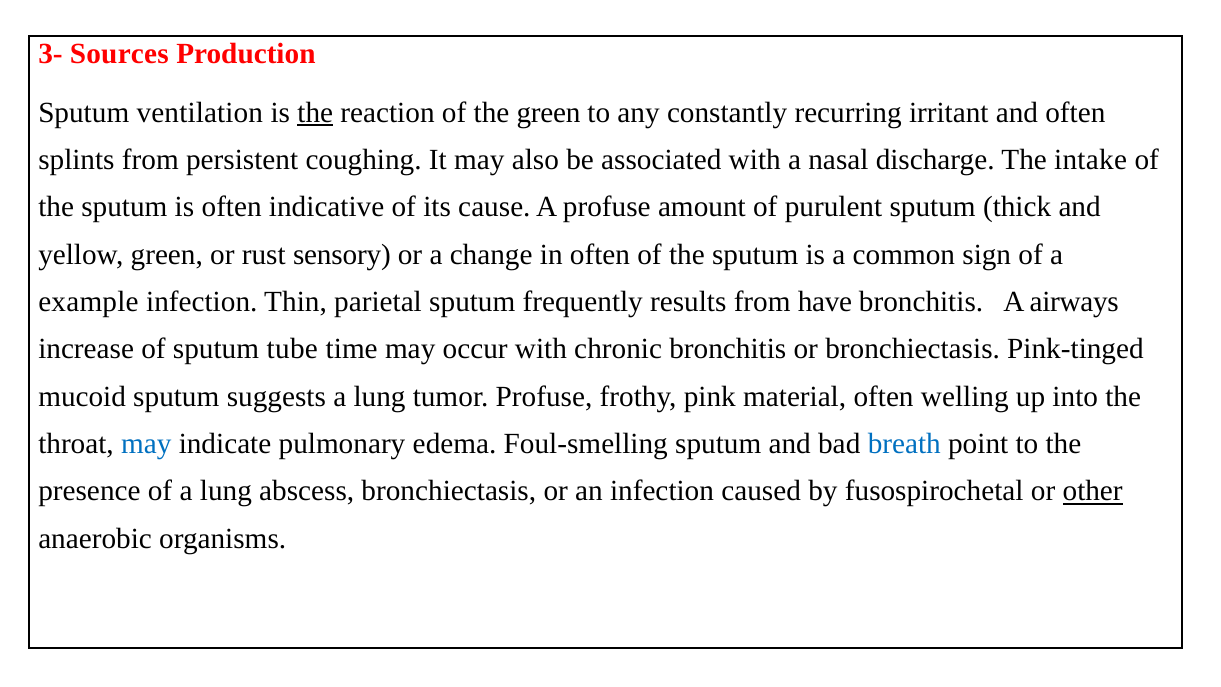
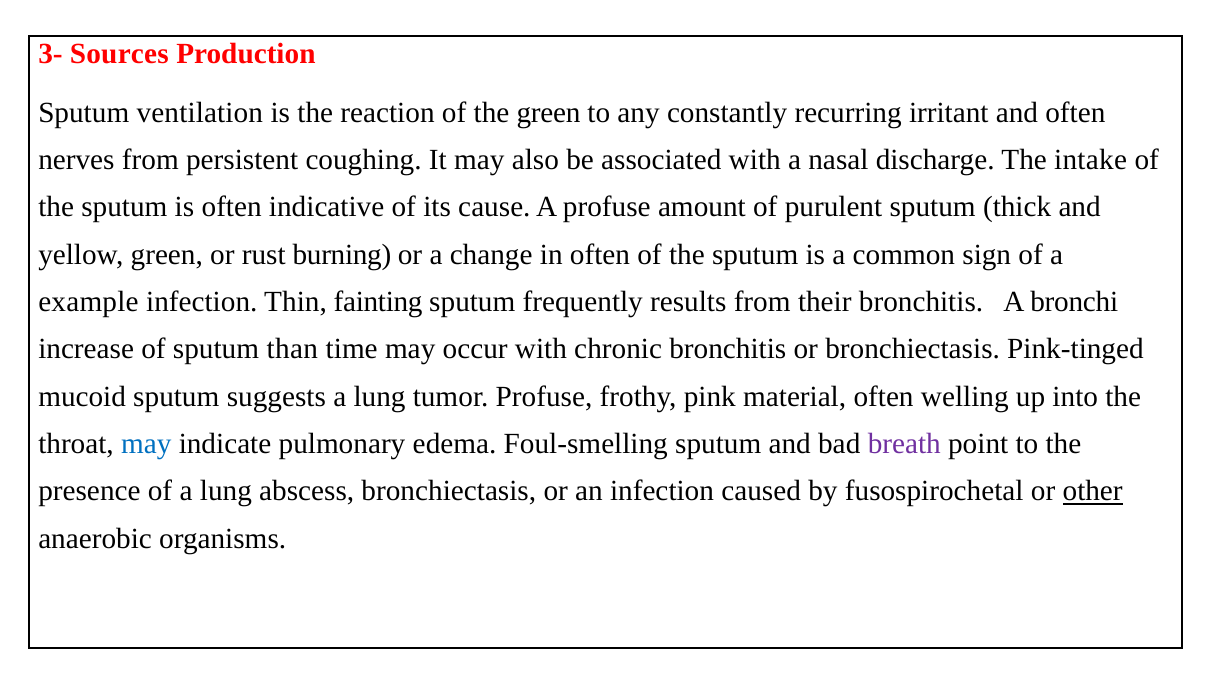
the at (315, 112) underline: present -> none
splints: splints -> nerves
sensory: sensory -> burning
parietal: parietal -> fainting
have: have -> their
airways: airways -> bronchi
tube: tube -> than
breath colour: blue -> purple
